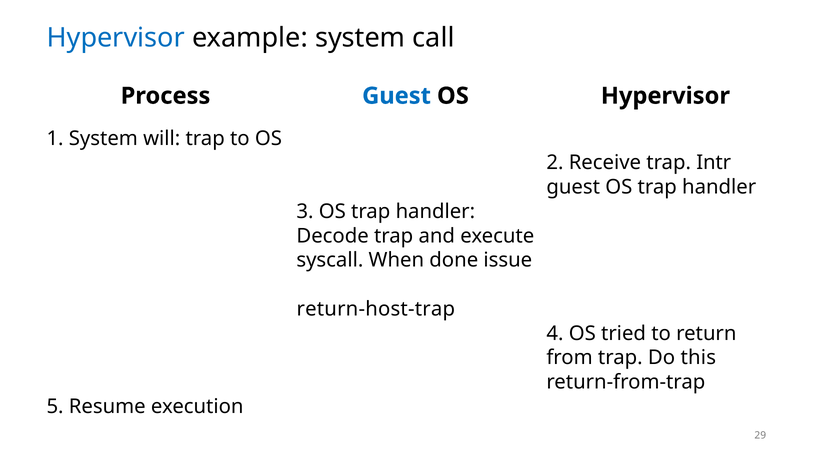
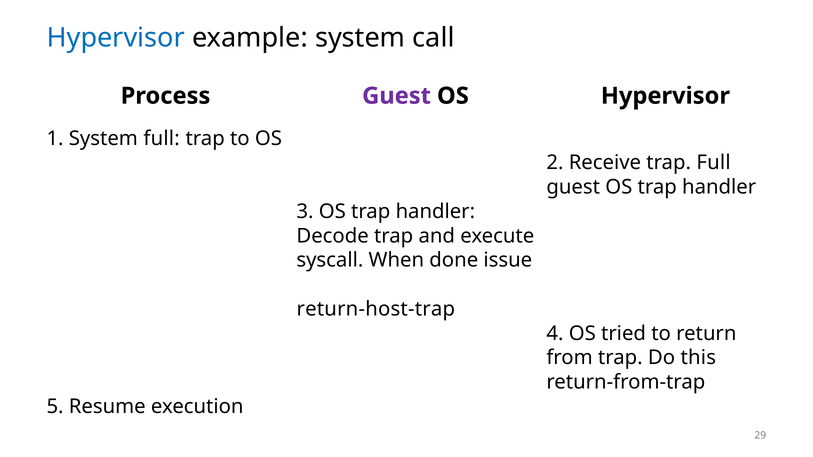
Guest at (397, 96) colour: blue -> purple
System will: will -> full
trap Intr: Intr -> Full
